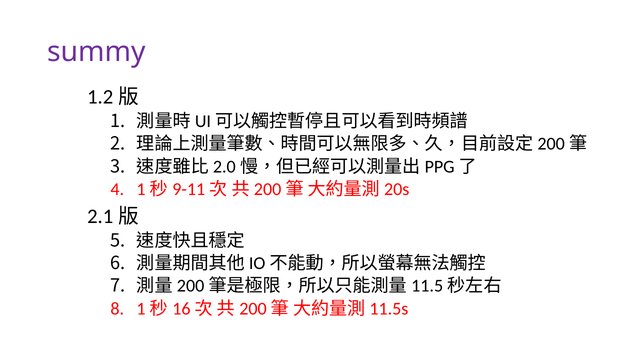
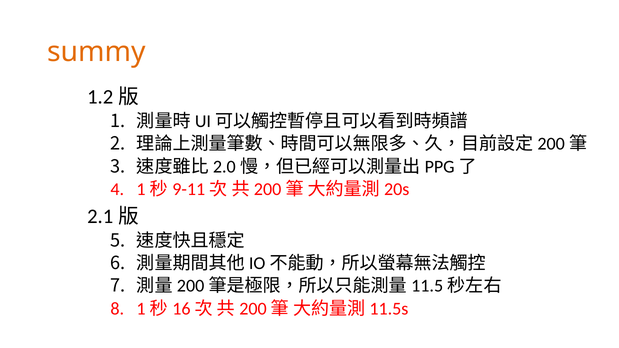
summy colour: purple -> orange
